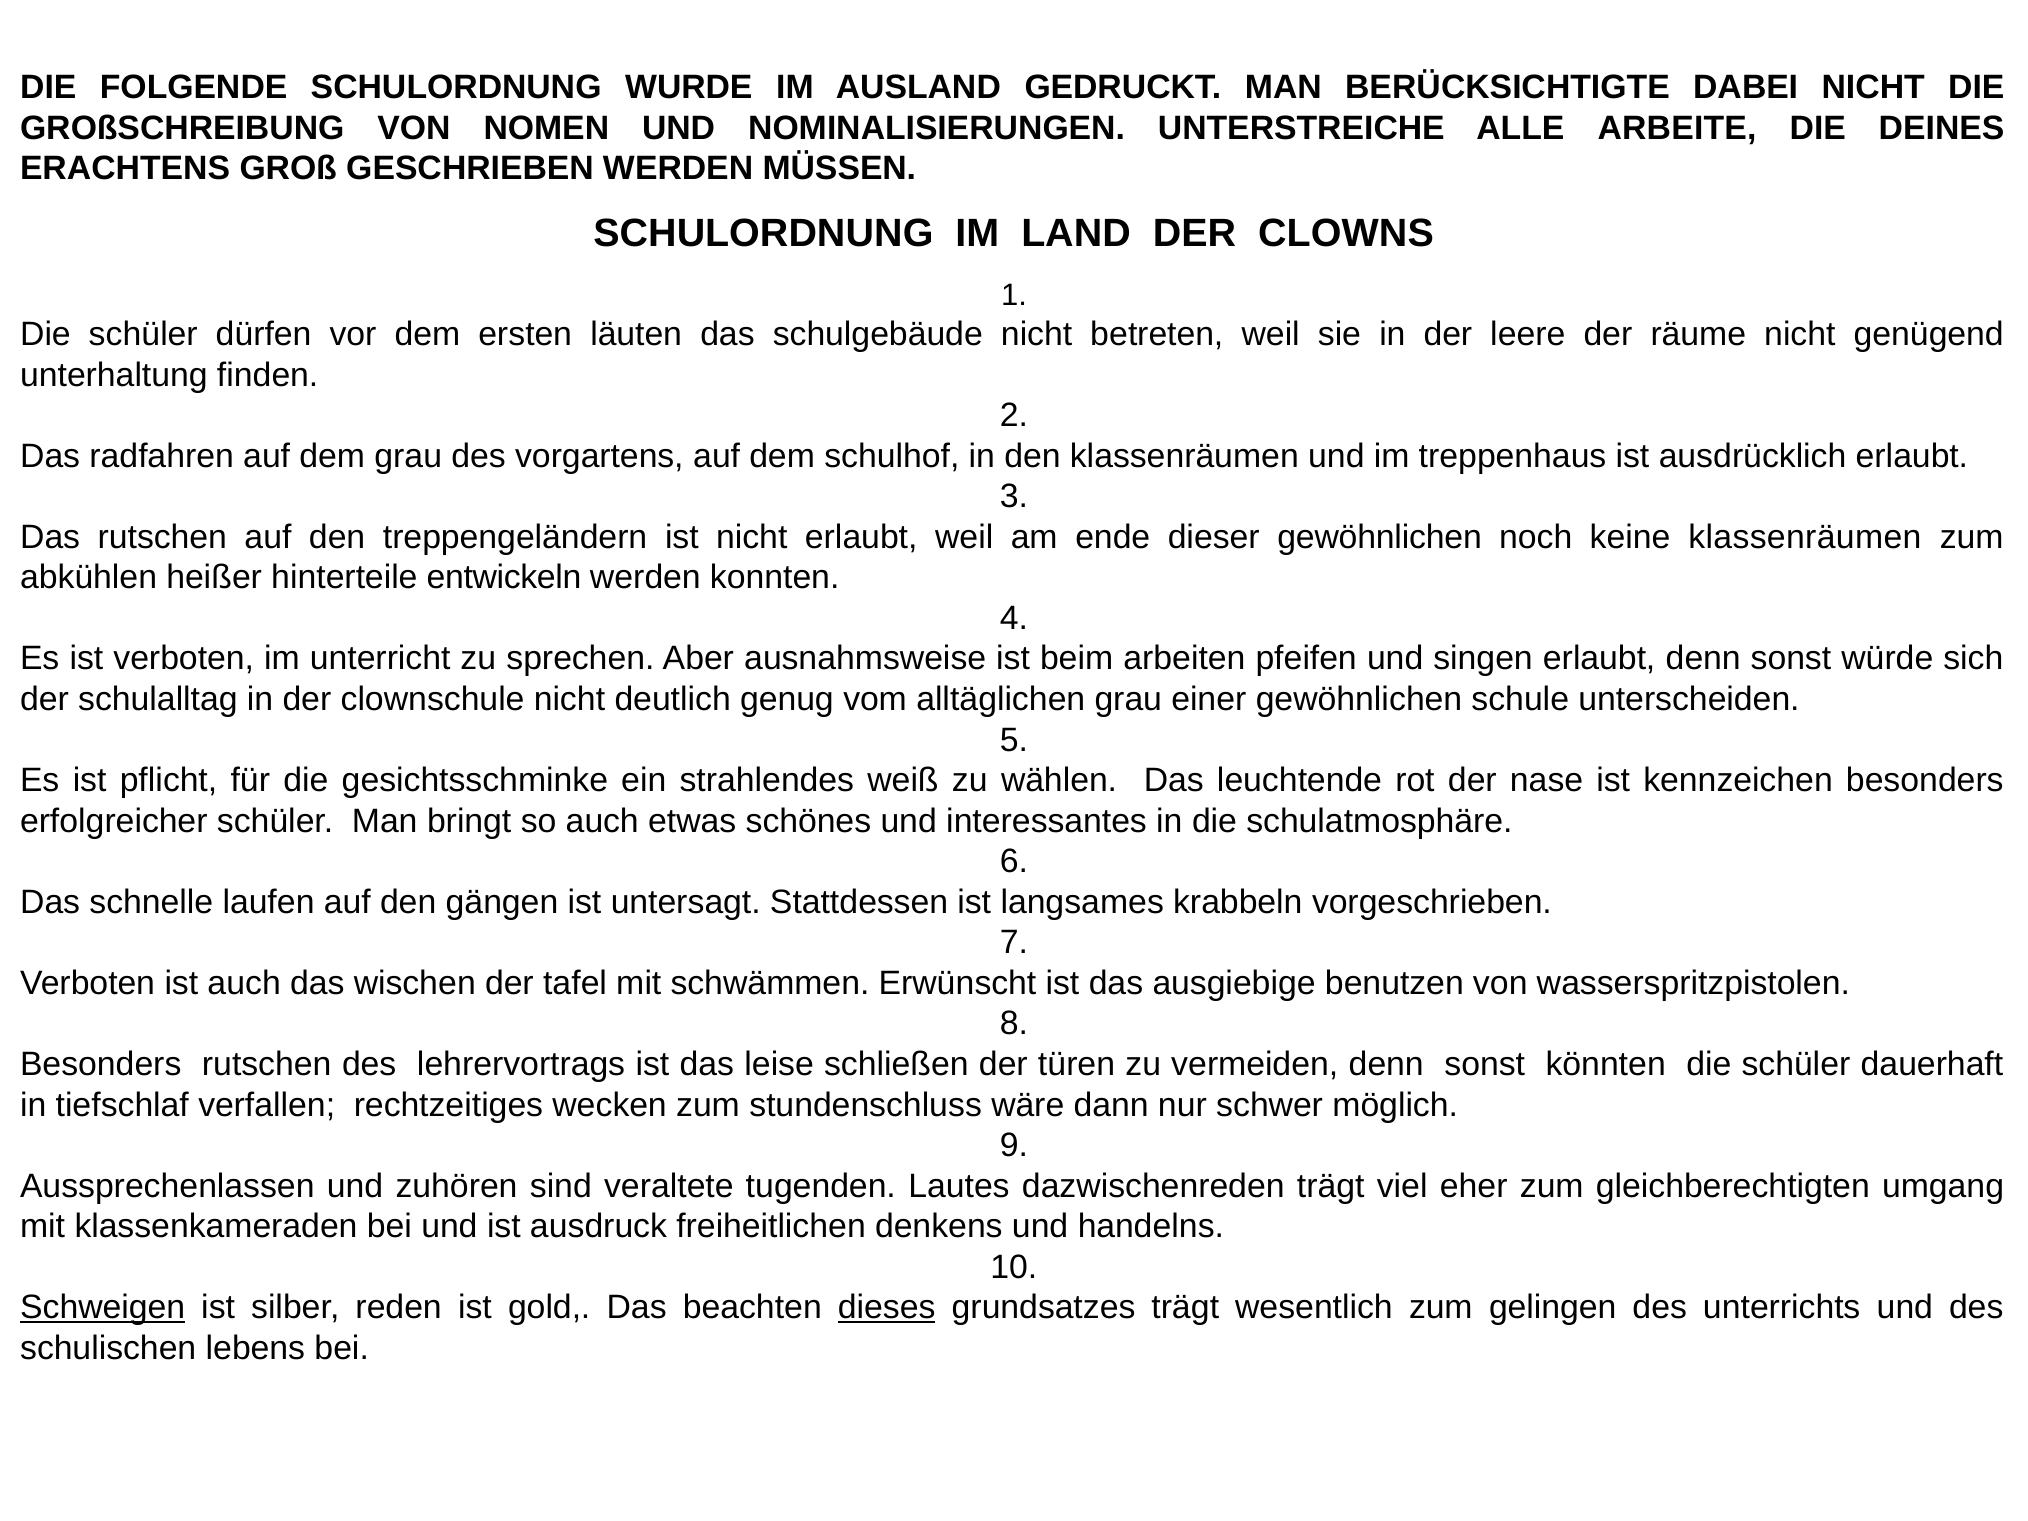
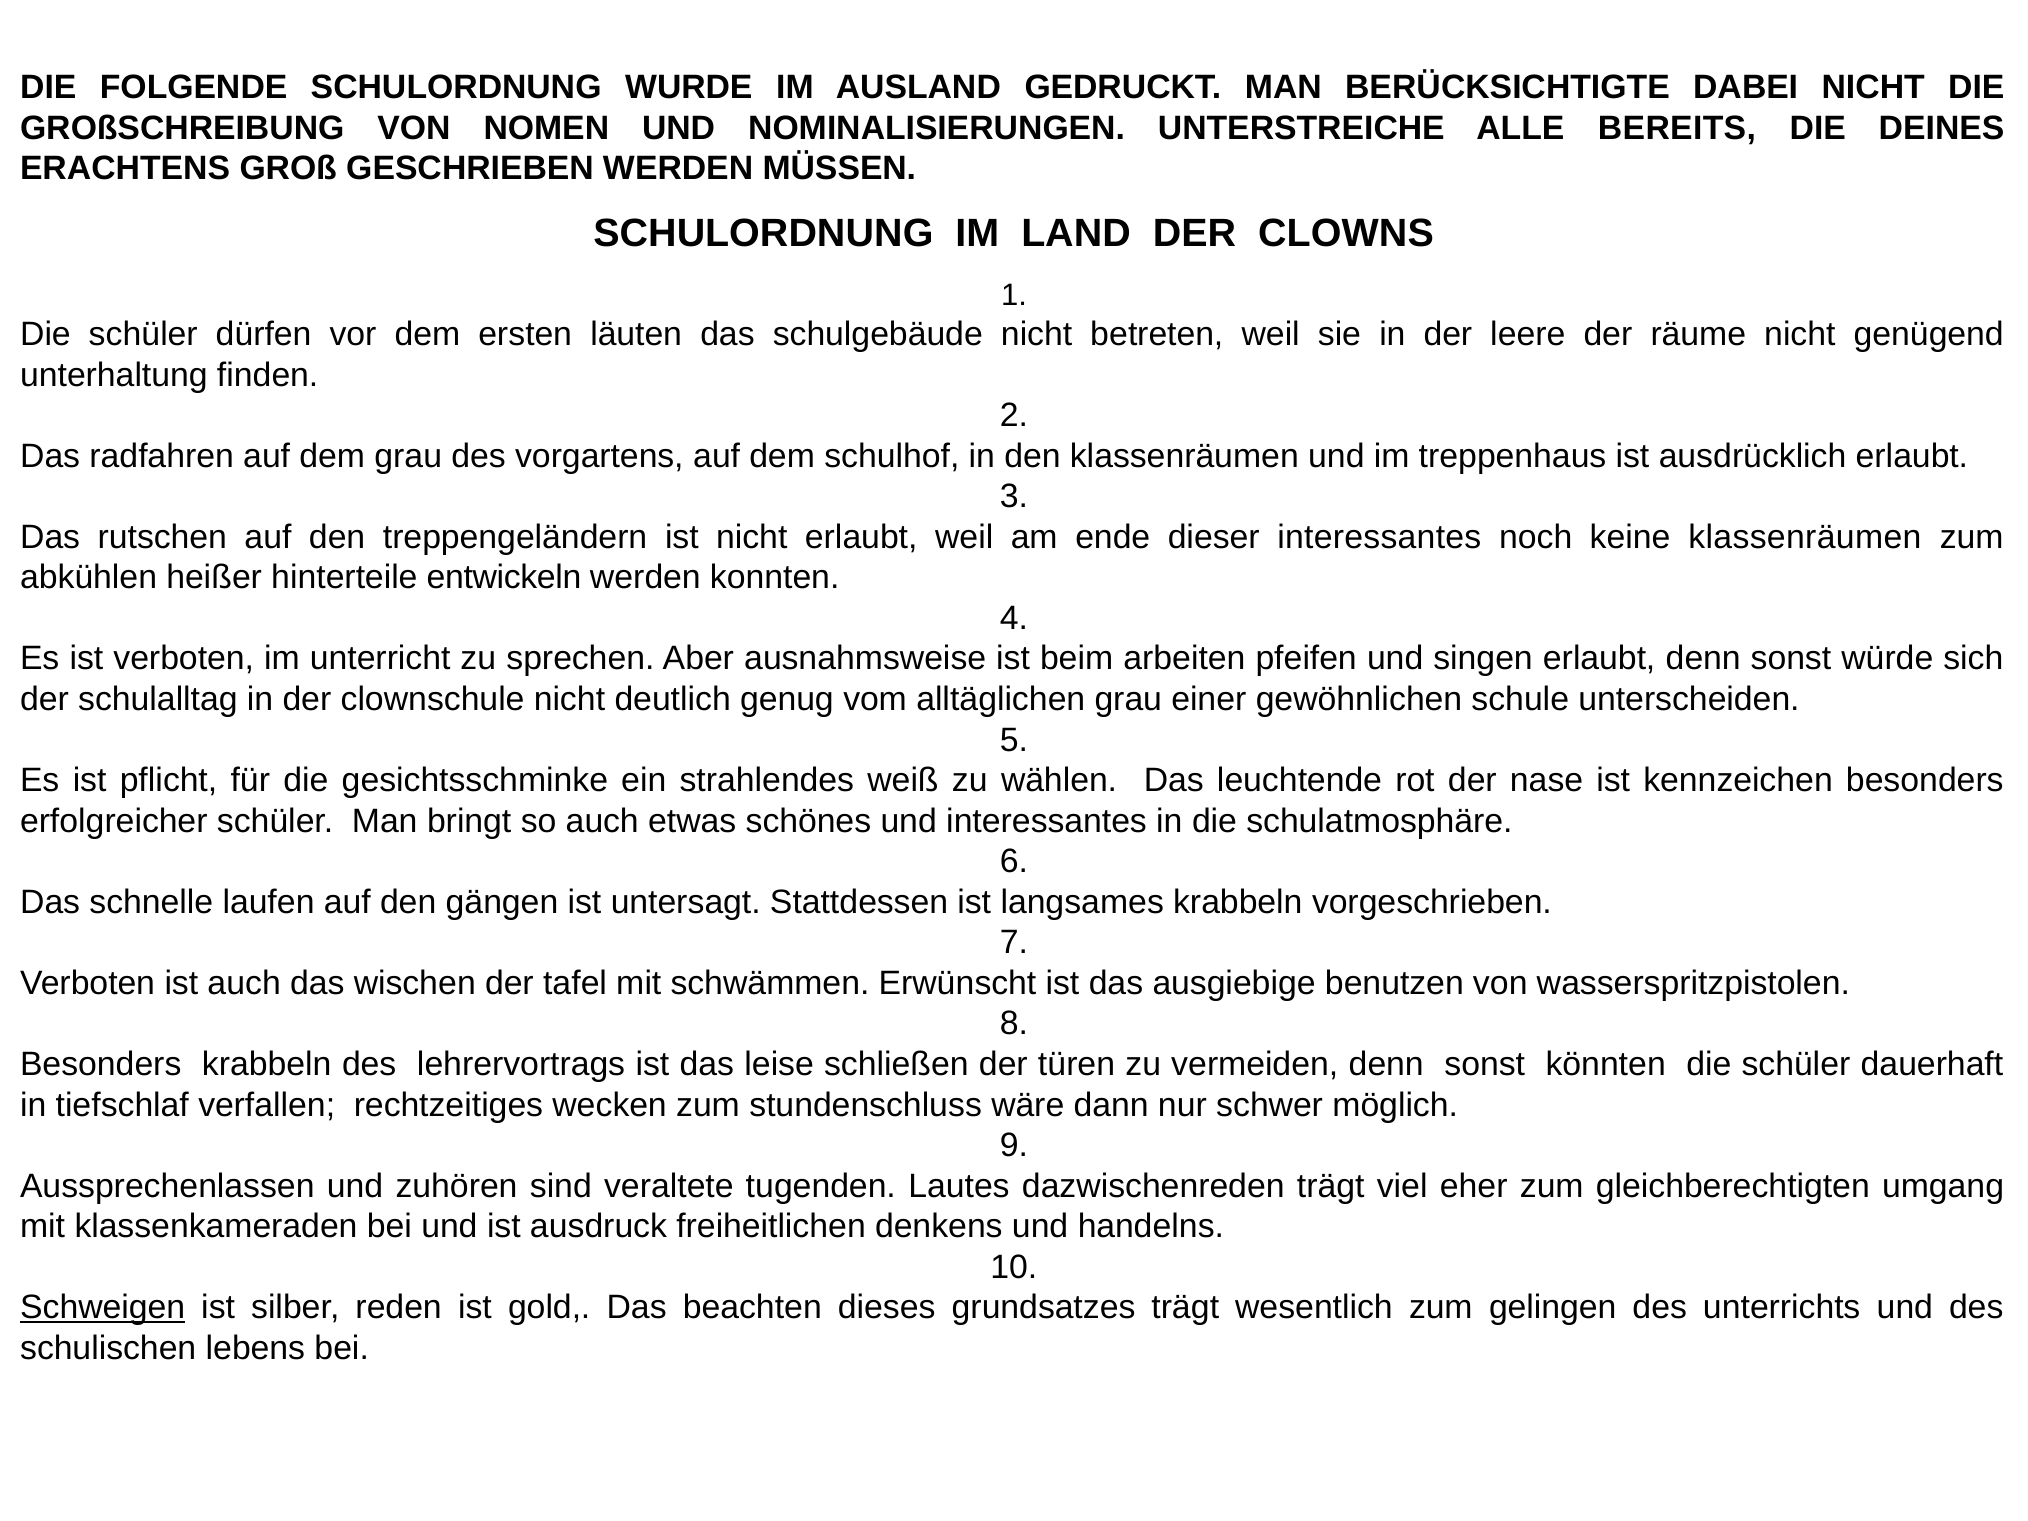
ARBEITE: ARBEITE -> BEREITS
dieser gewöhnlichen: gewöhnlichen -> interessantes
Besonders rutschen: rutschen -> krabbeln
dieses underline: present -> none
